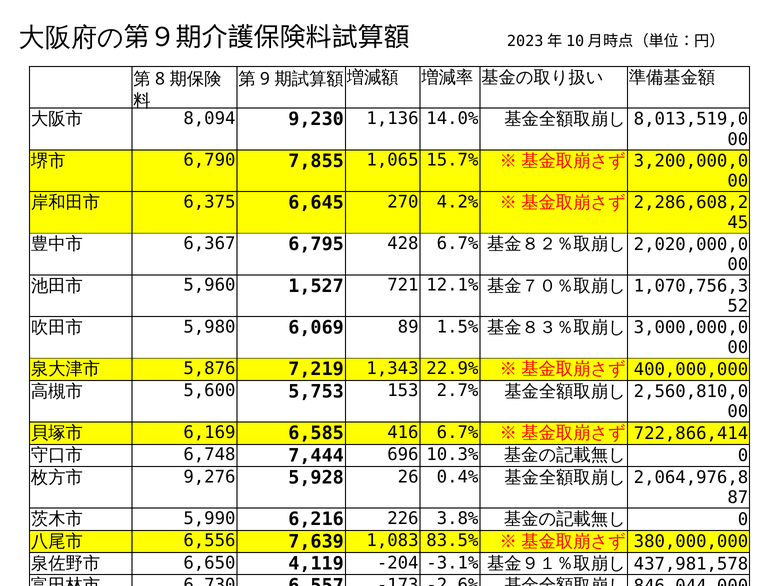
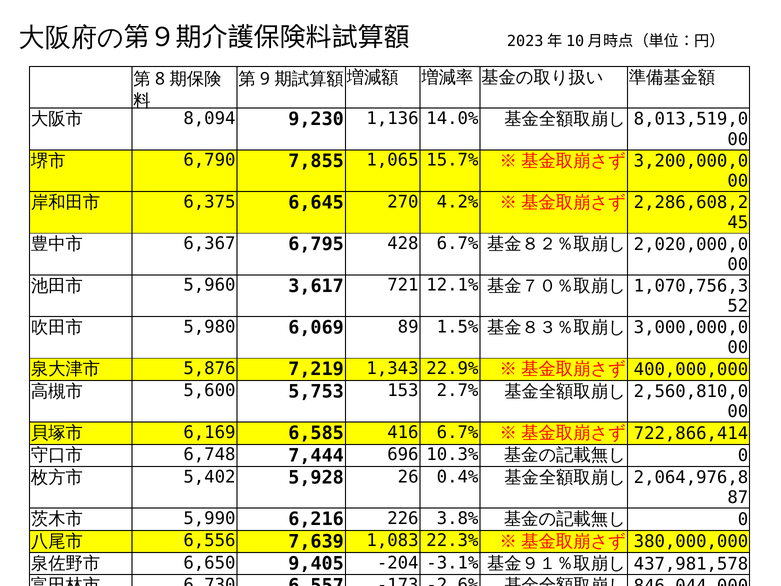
1,527: 1,527 -> 3,617
9,276: 9,276 -> 5,402
83.5%: 83.5% -> 22.3%
4,119: 4,119 -> 9,405
